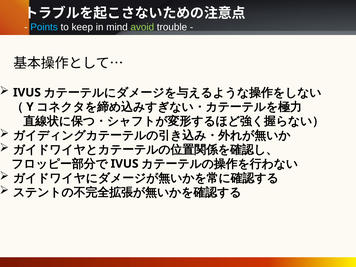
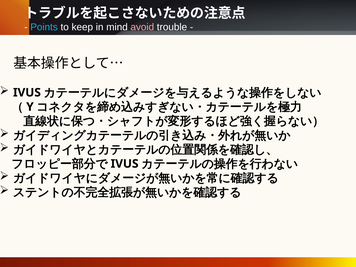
avoid colour: light green -> pink
